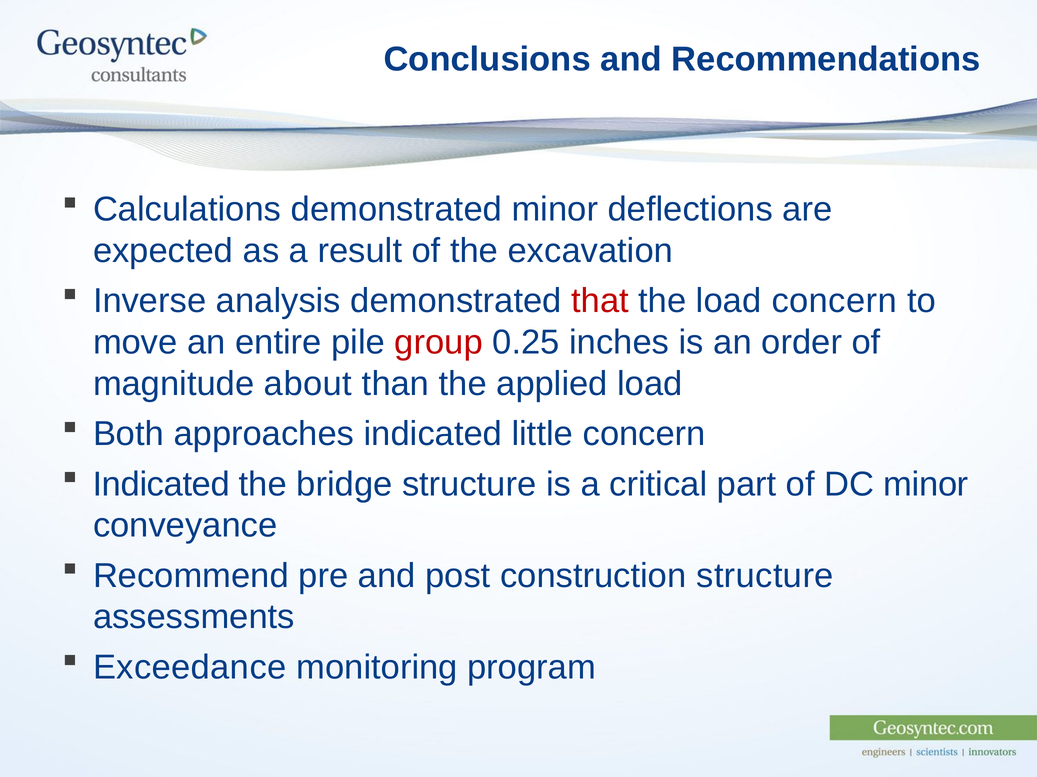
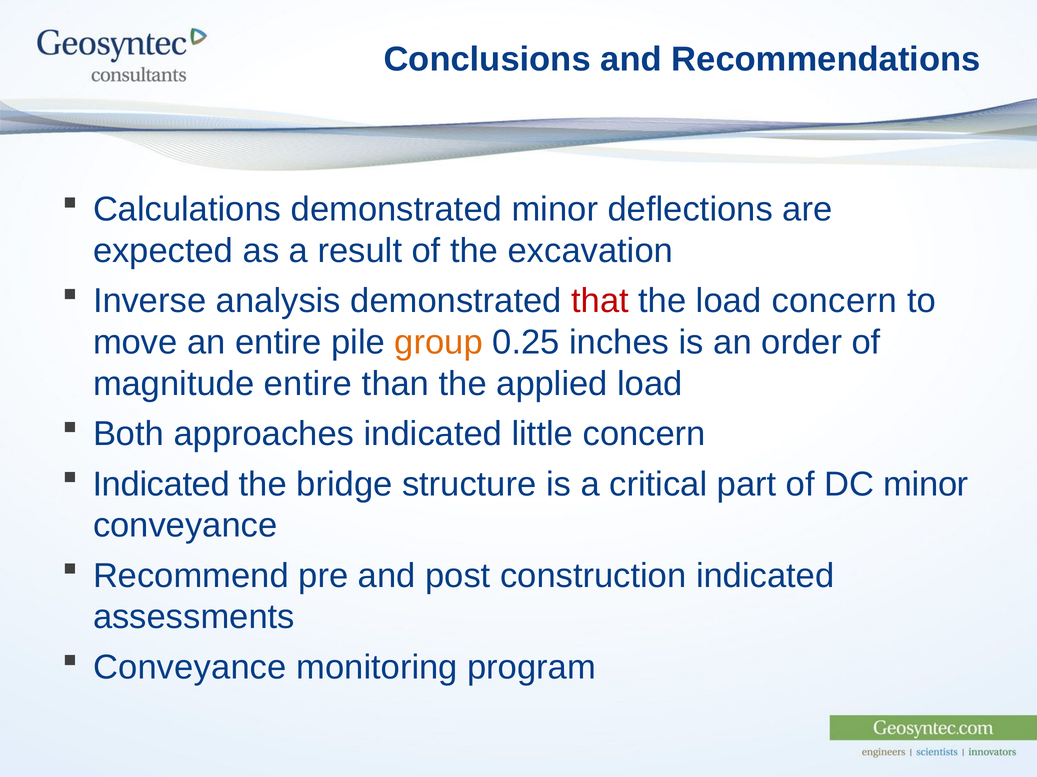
group colour: red -> orange
magnitude about: about -> entire
construction structure: structure -> indicated
Exceedance at (190, 668): Exceedance -> Conveyance
